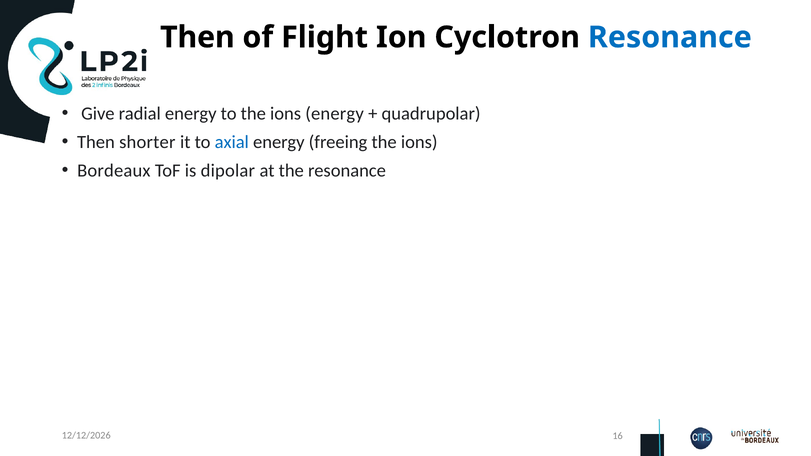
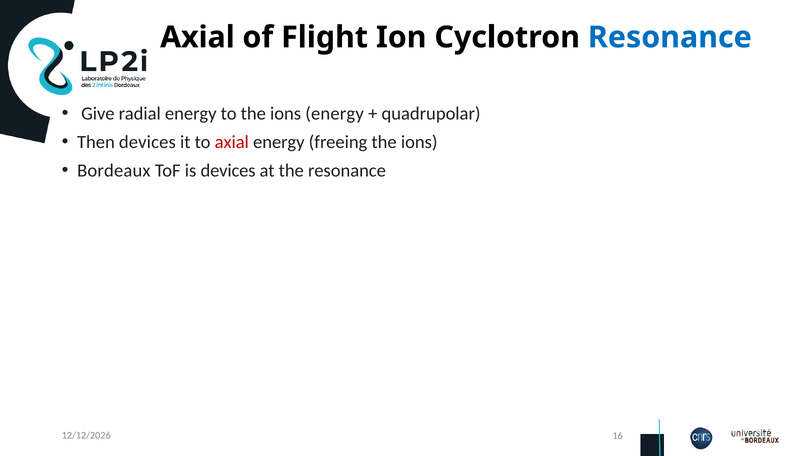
Then at (197, 37): Then -> Axial
Then shorter: shorter -> devices
axial at (232, 142) colour: blue -> red
is dipolar: dipolar -> devices
